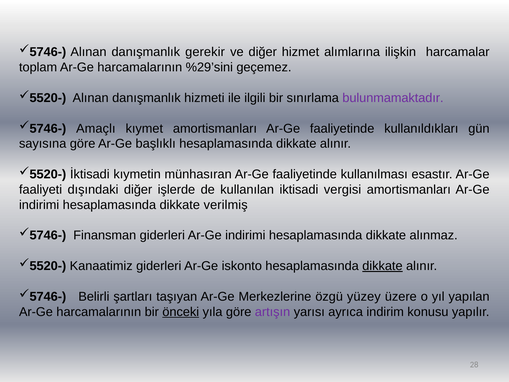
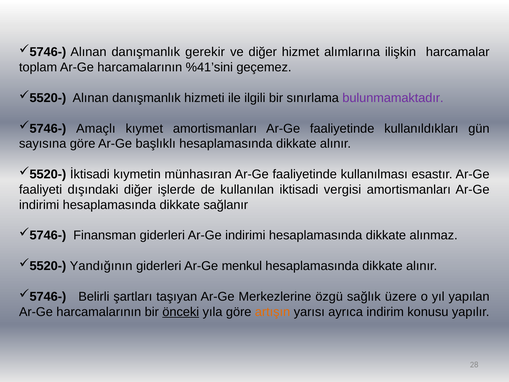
%29’sini: %29’sini -> %41’sini
verilmiş: verilmiş -> sağlanır
Kanaatimiz: Kanaatimiz -> Yandığının
iskonto: iskonto -> menkul
dikkate at (382, 266) underline: present -> none
yüzey: yüzey -> sağlık
artışın colour: purple -> orange
